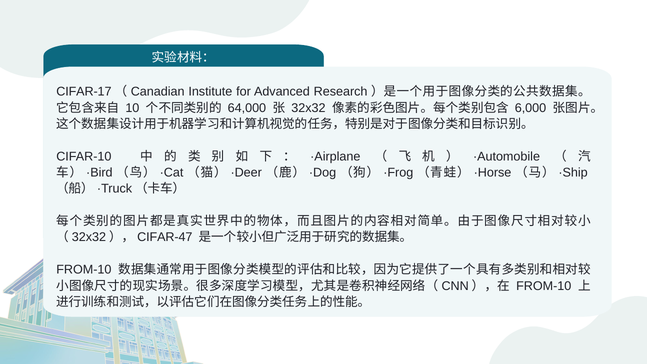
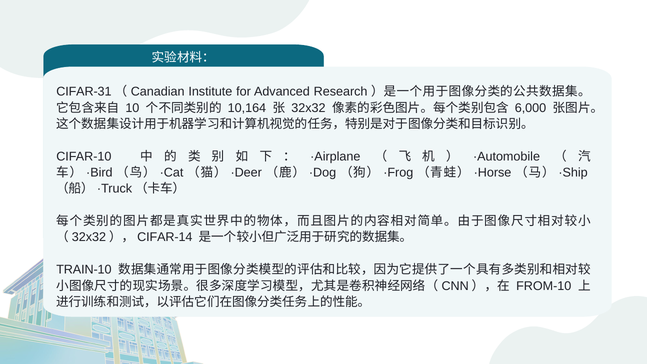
CIFAR-17: CIFAR-17 -> CIFAR-31
64,000: 64,000 -> 10,164
CIFAR-47: CIFAR-47 -> CIFAR-14
FROM-10 at (84, 270): FROM-10 -> TRAIN-10
